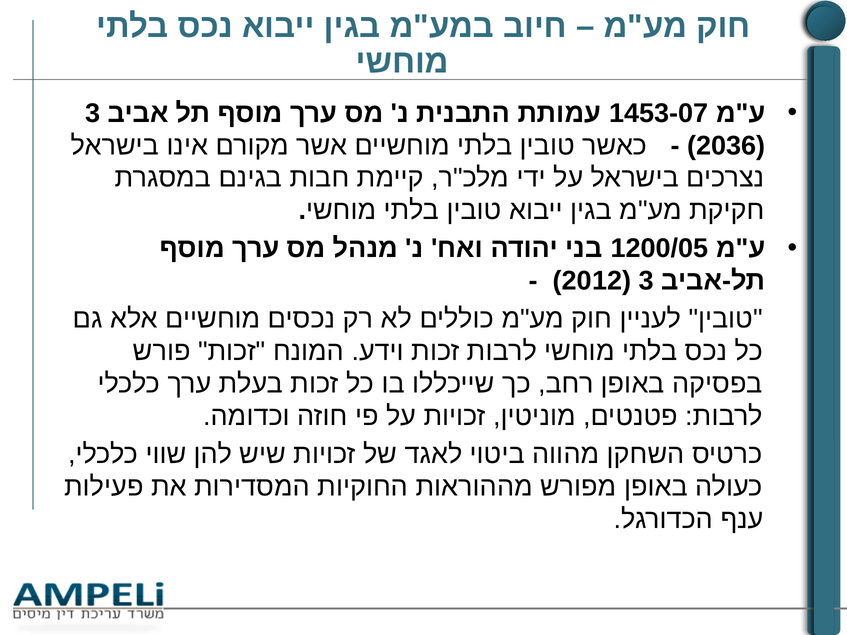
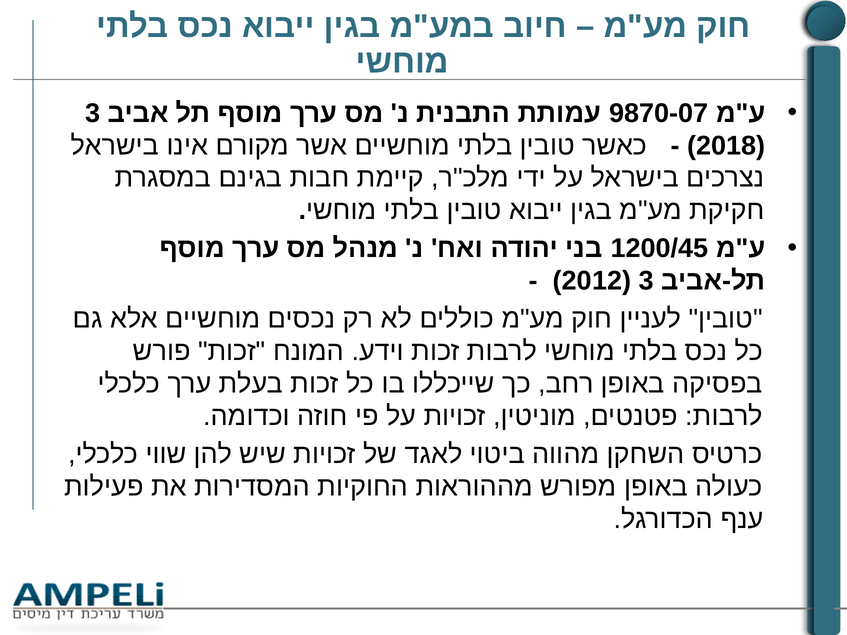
1453-07: 1453-07 -> 9870-07
2036: 2036 -> 2018
1200/05: 1200/05 -> 1200/45
